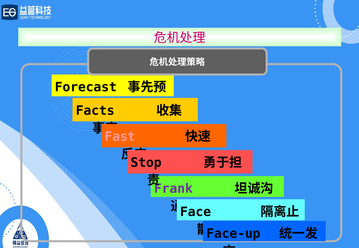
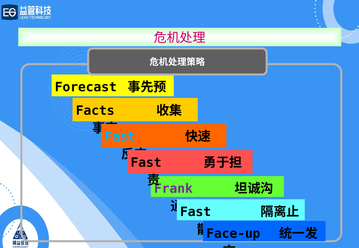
Fast at (120, 137) colour: pink -> light blue
Stop at (146, 163): Stop -> Fast
Face at (196, 212): Face -> Fast
